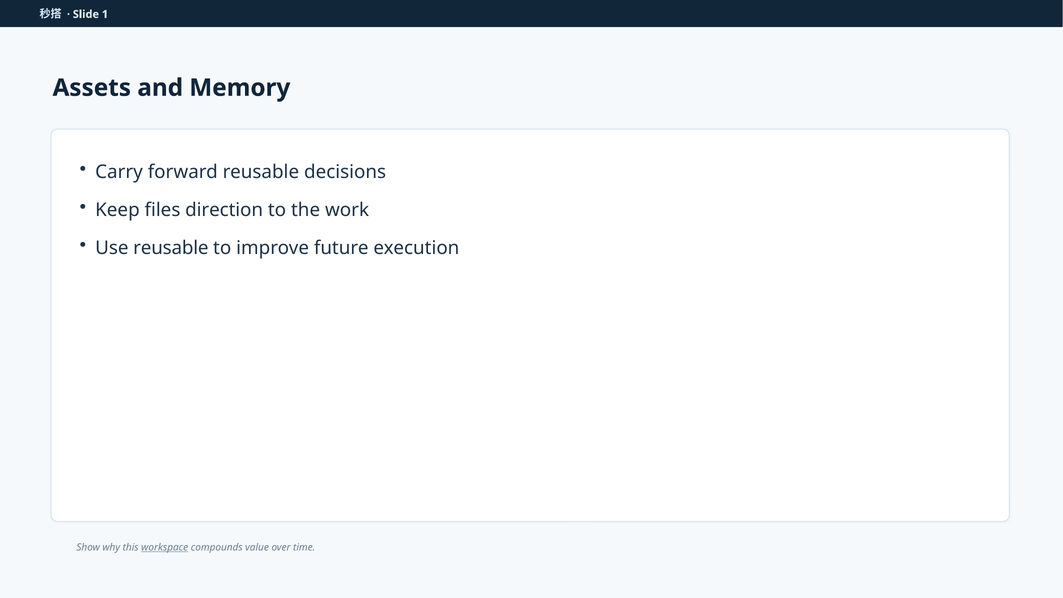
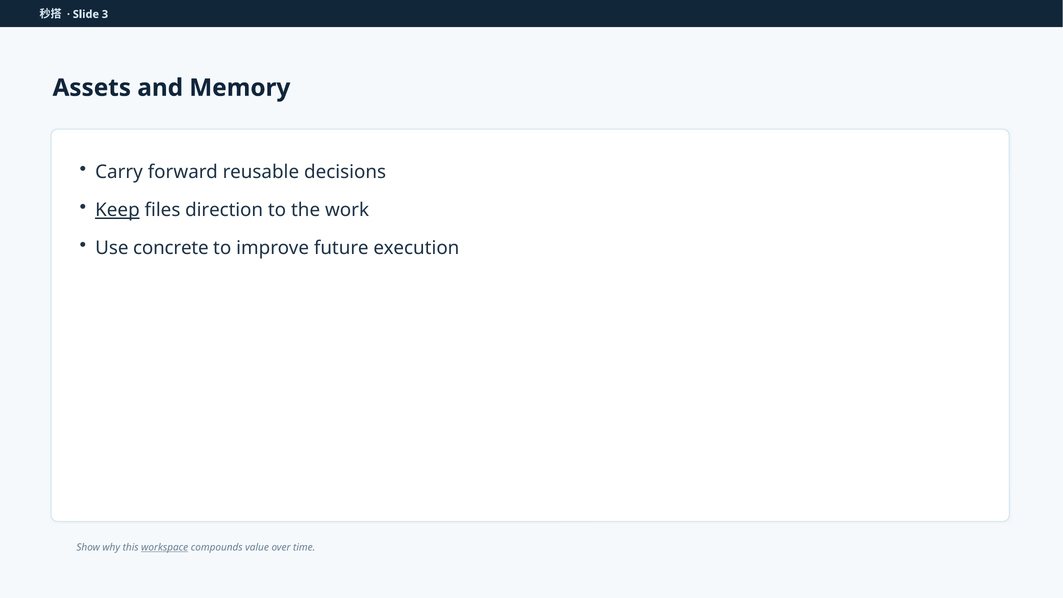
1: 1 -> 3
Keep underline: none -> present
Use reusable: reusable -> concrete
